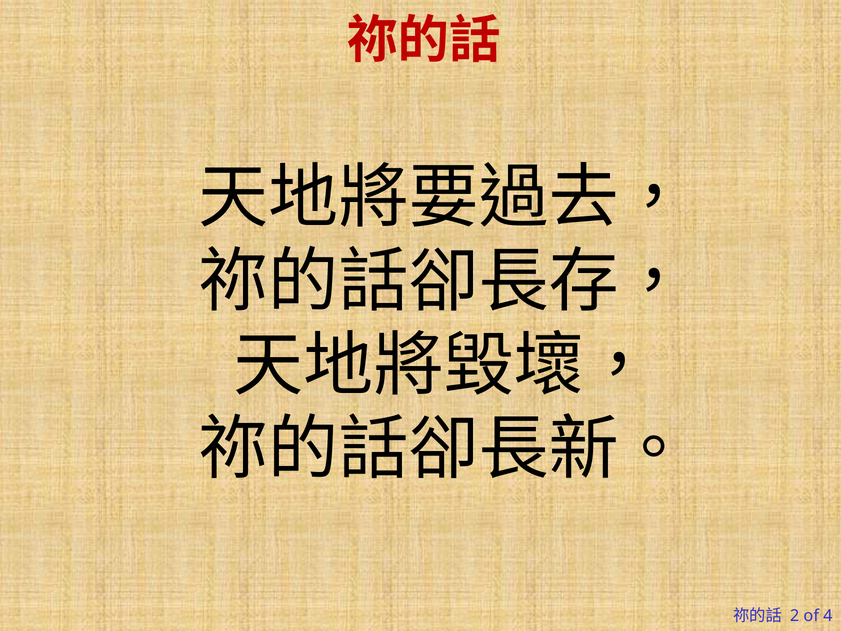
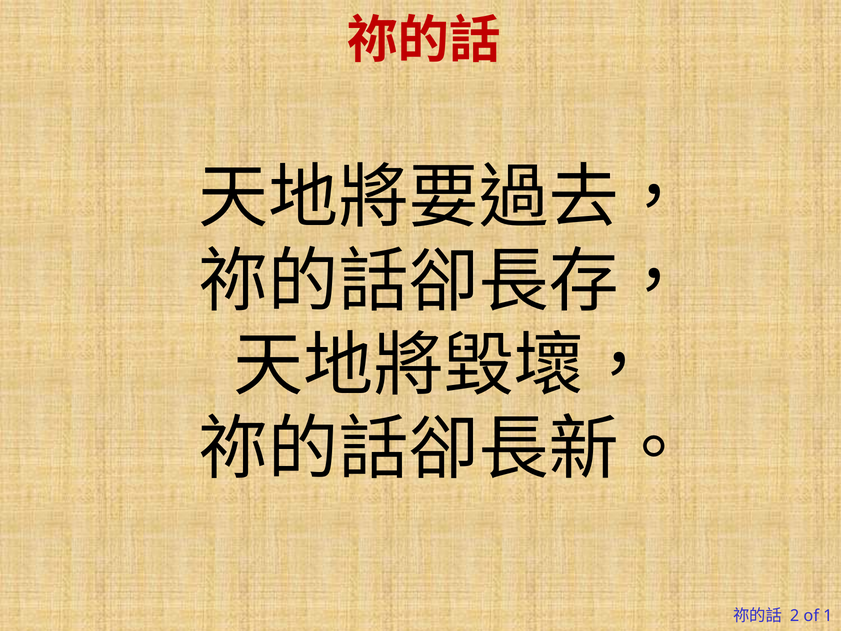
4: 4 -> 1
